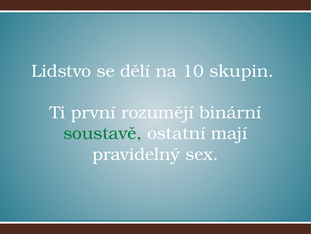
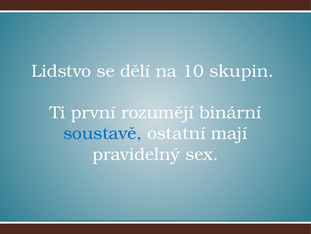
soustavě colour: green -> blue
